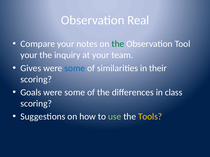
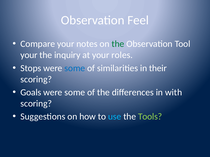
Real: Real -> Feel
team: team -> roles
Gives: Gives -> Stops
class: class -> with
use colour: light green -> light blue
Tools colour: yellow -> light green
